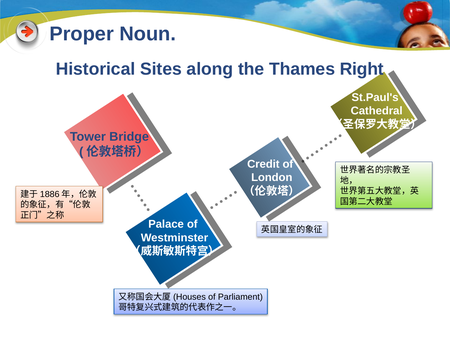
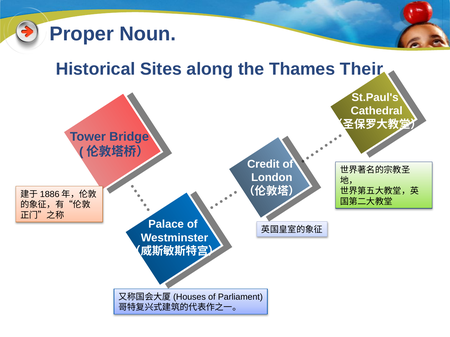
Right: Right -> Their
